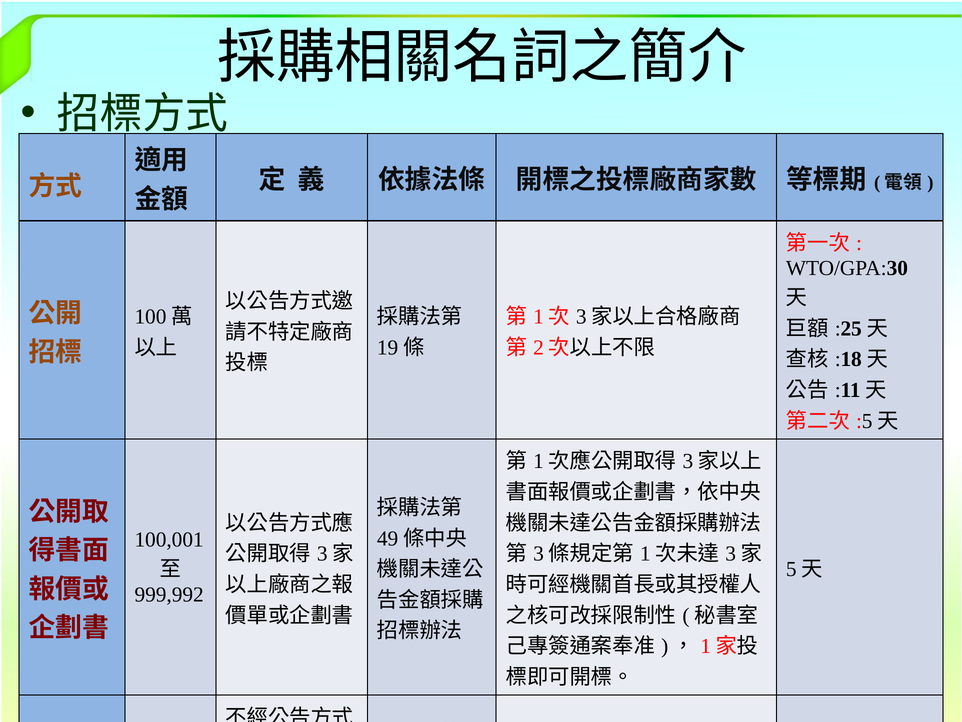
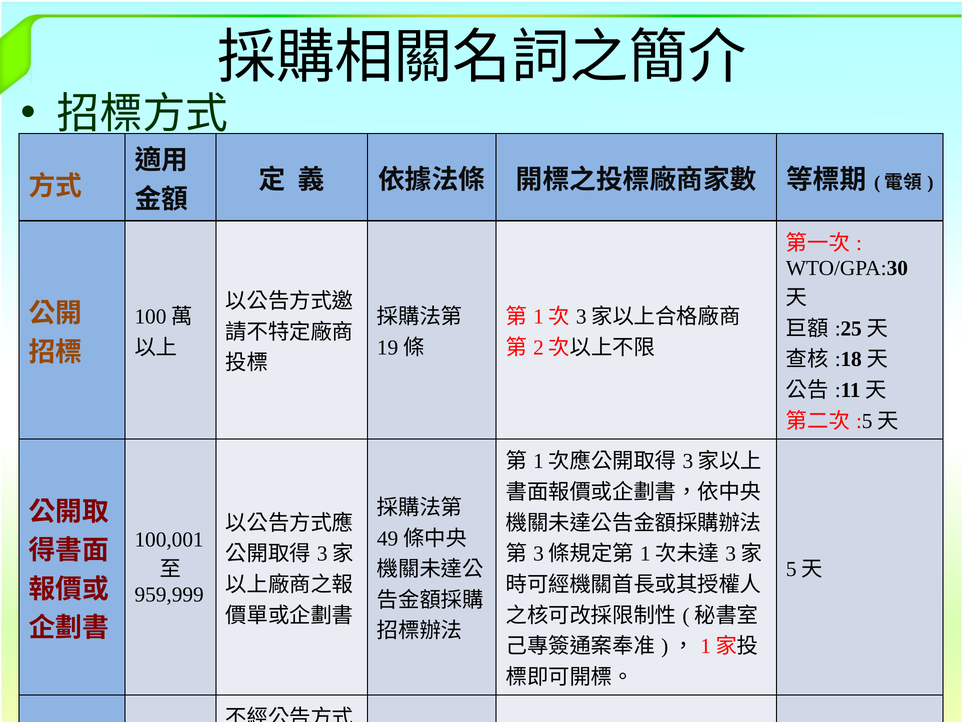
999,992: 999,992 -> 959,999
